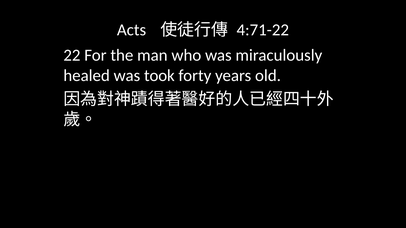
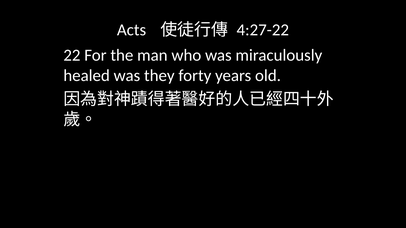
4:71-22: 4:71-22 -> 4:27-22
took: took -> they
